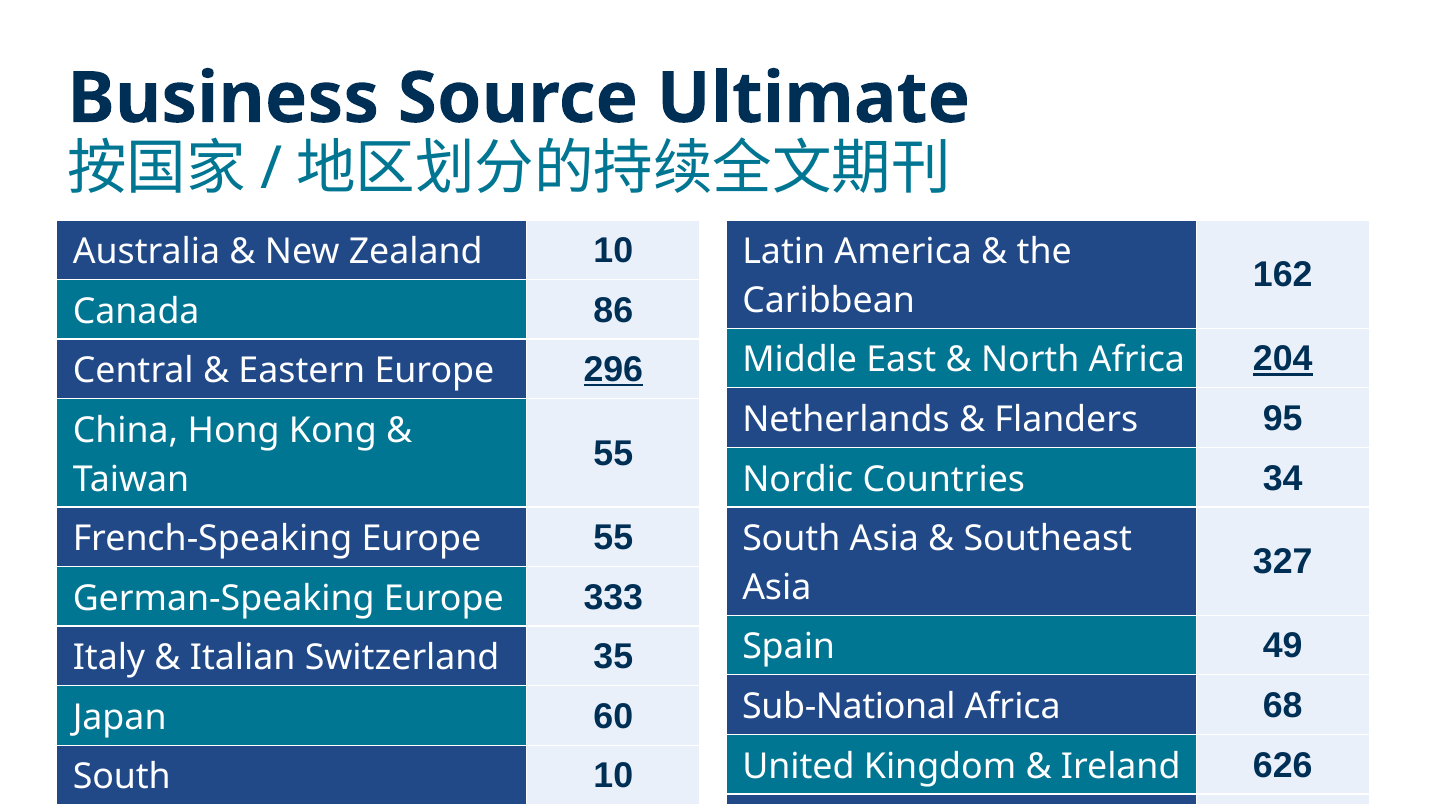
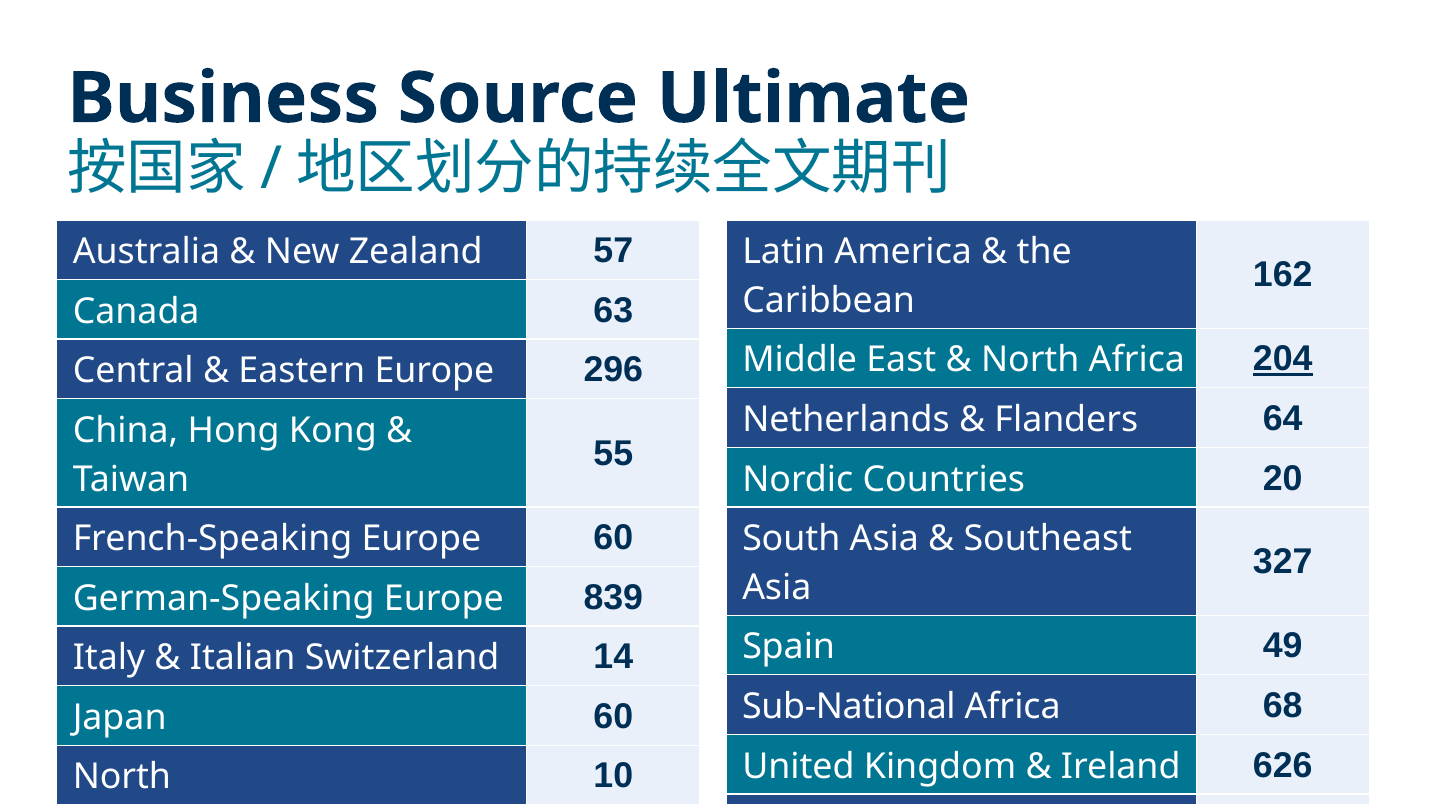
Zealand 10: 10 -> 57
86: 86 -> 63
296 underline: present -> none
95: 95 -> 64
34: 34 -> 20
Europe 55: 55 -> 60
333: 333 -> 839
35: 35 -> 14
South at (122, 777): South -> North
